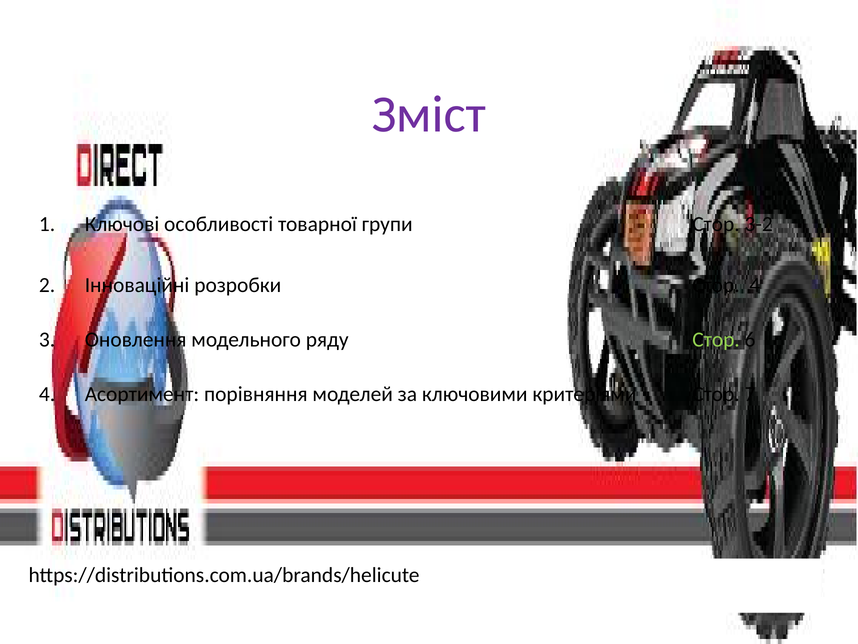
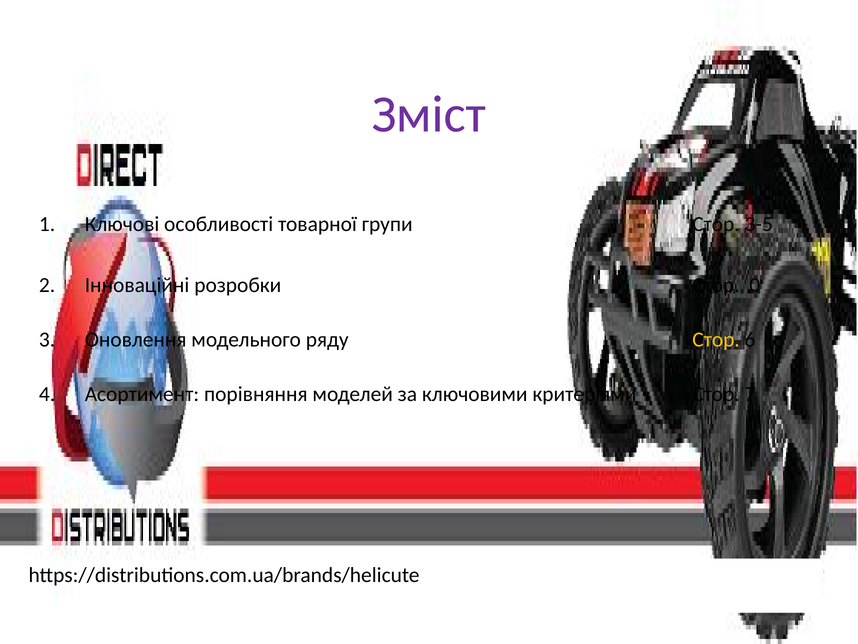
3-2: 3-2 -> 3-5
Стор 4: 4 -> 0
Стор at (716, 339) colour: light green -> yellow
